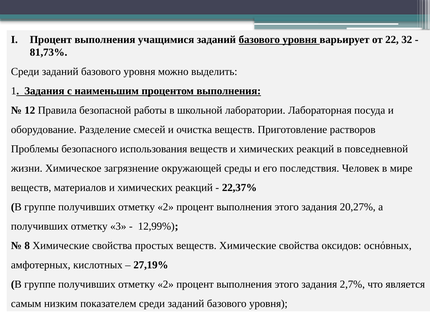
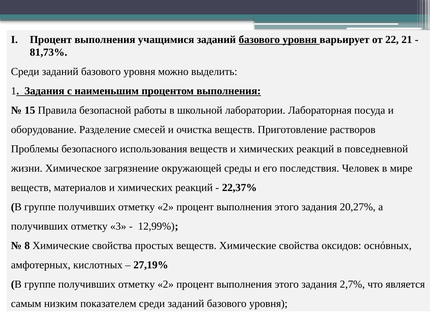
32: 32 -> 21
12: 12 -> 15
